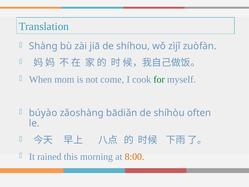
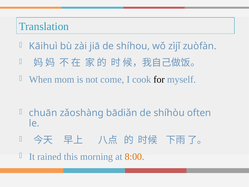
Shàng: Shàng -> Kāihuì
for colour: green -> black
búyào: búyào -> chuān
